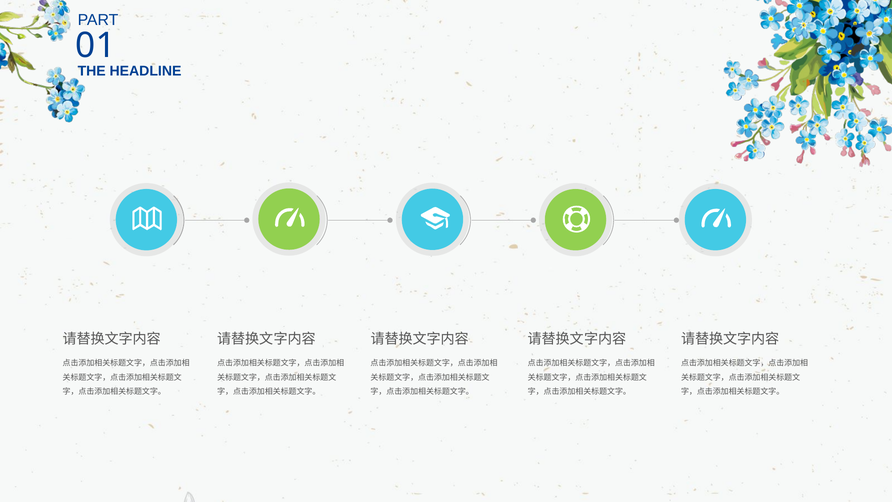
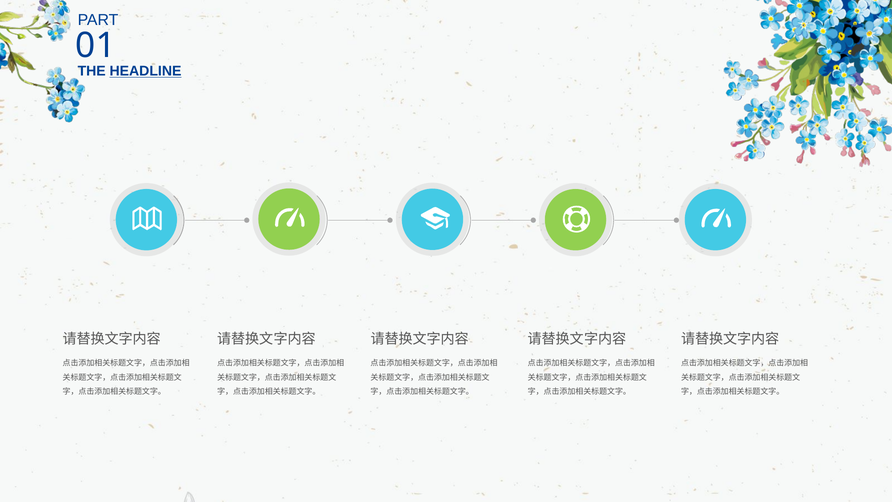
HEADLINE underline: none -> present
